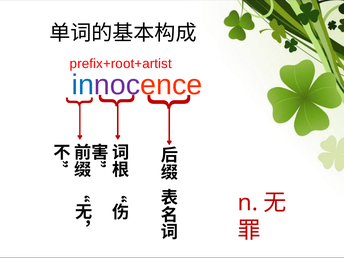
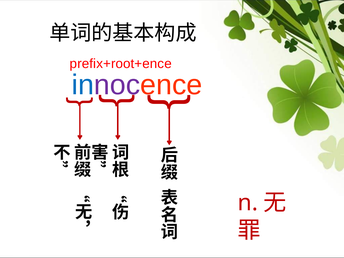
prefix+root+artist: prefix+root+artist -> prefix+root+ence
